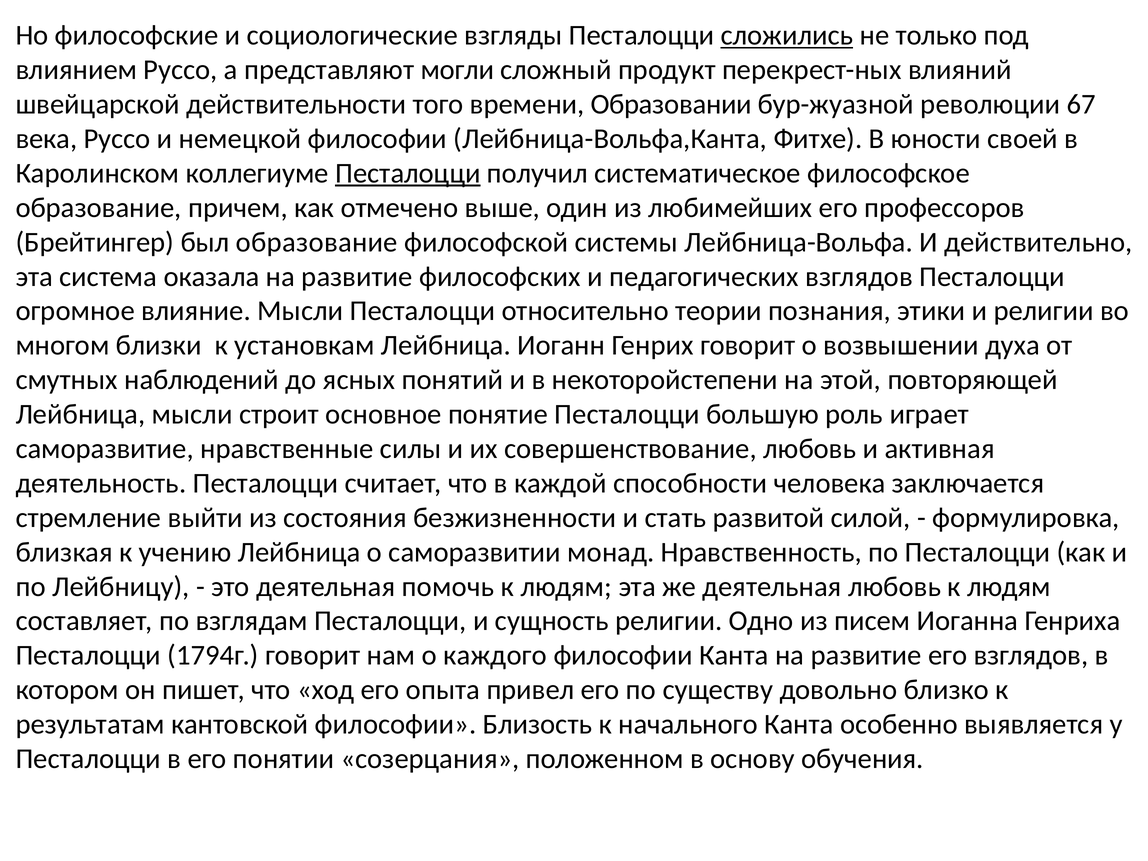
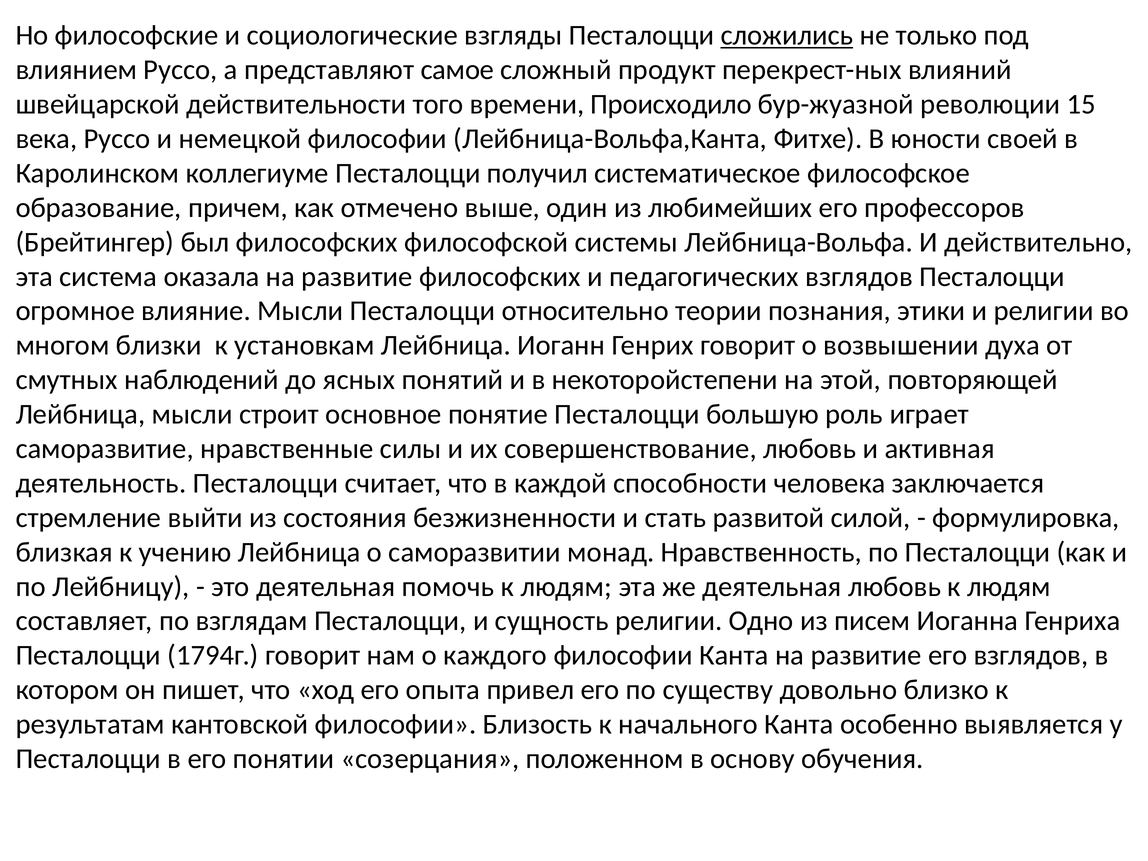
могли: могли -> самое
Образовании: Образовании -> Происходило
67: 67 -> 15
Песталоцци at (408, 173) underline: present -> none
был образование: образование -> философских
